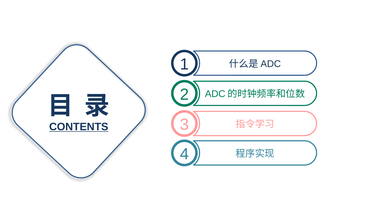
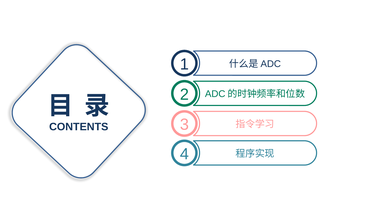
CONTENTS underline: present -> none
